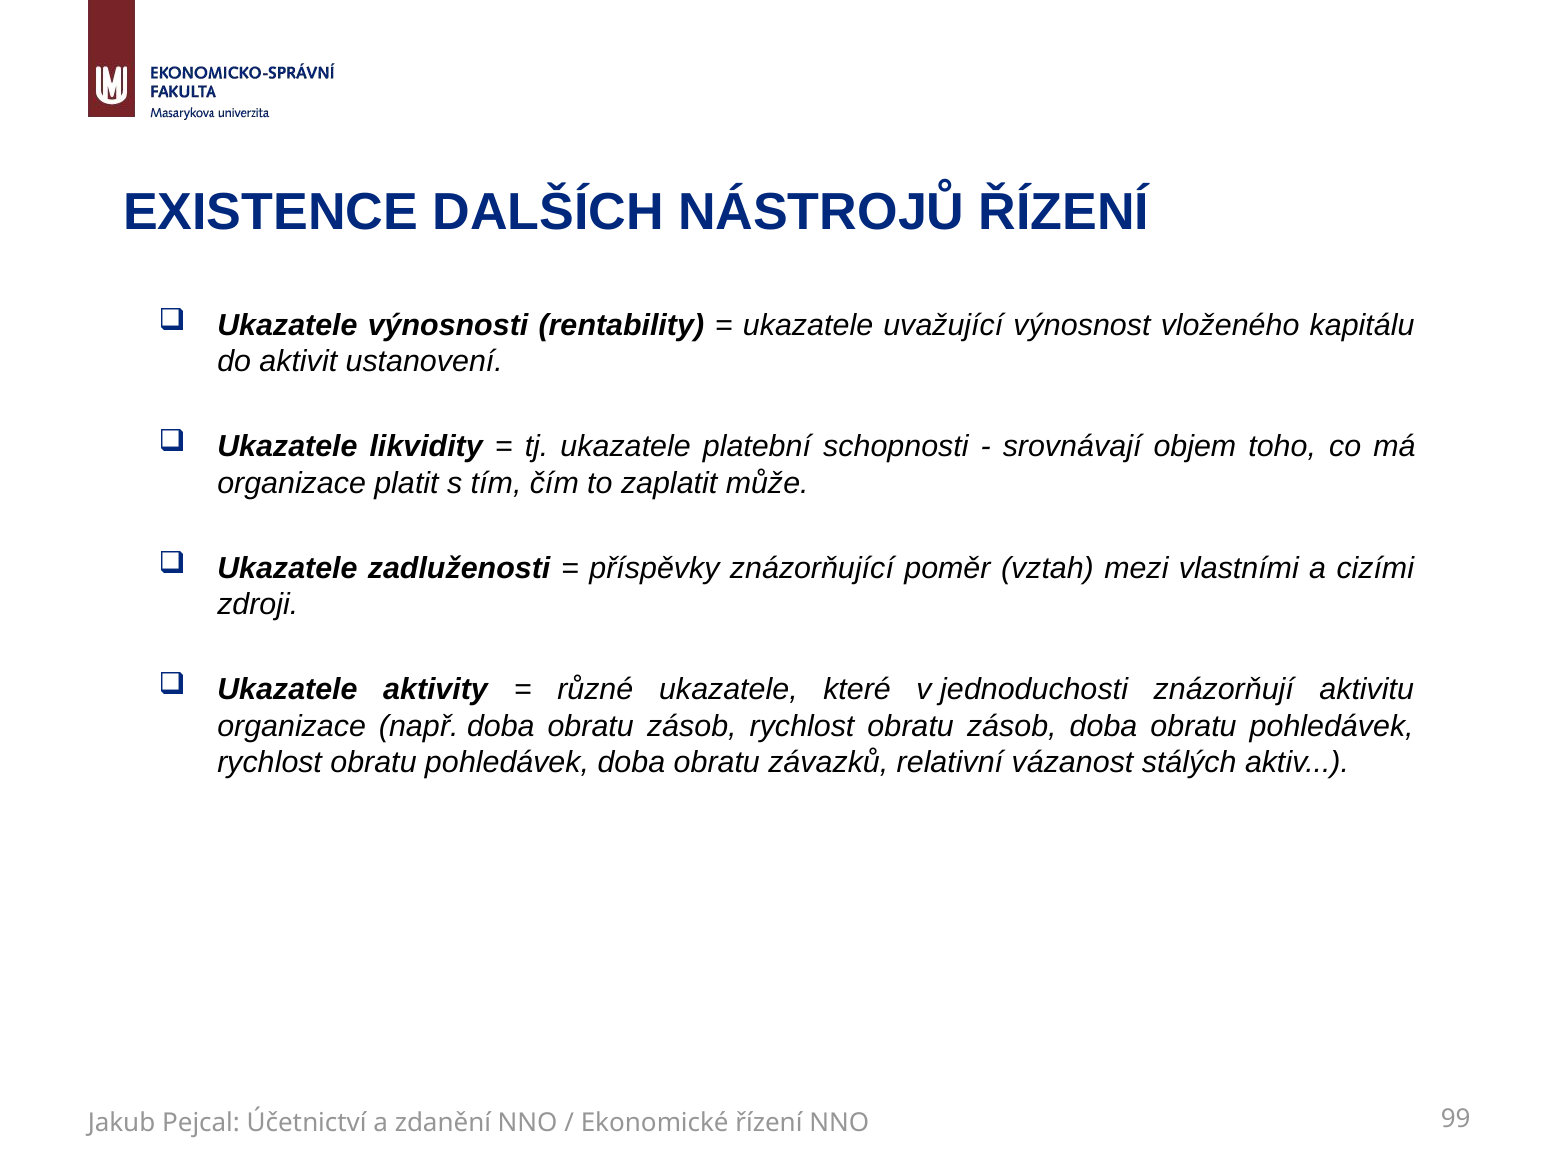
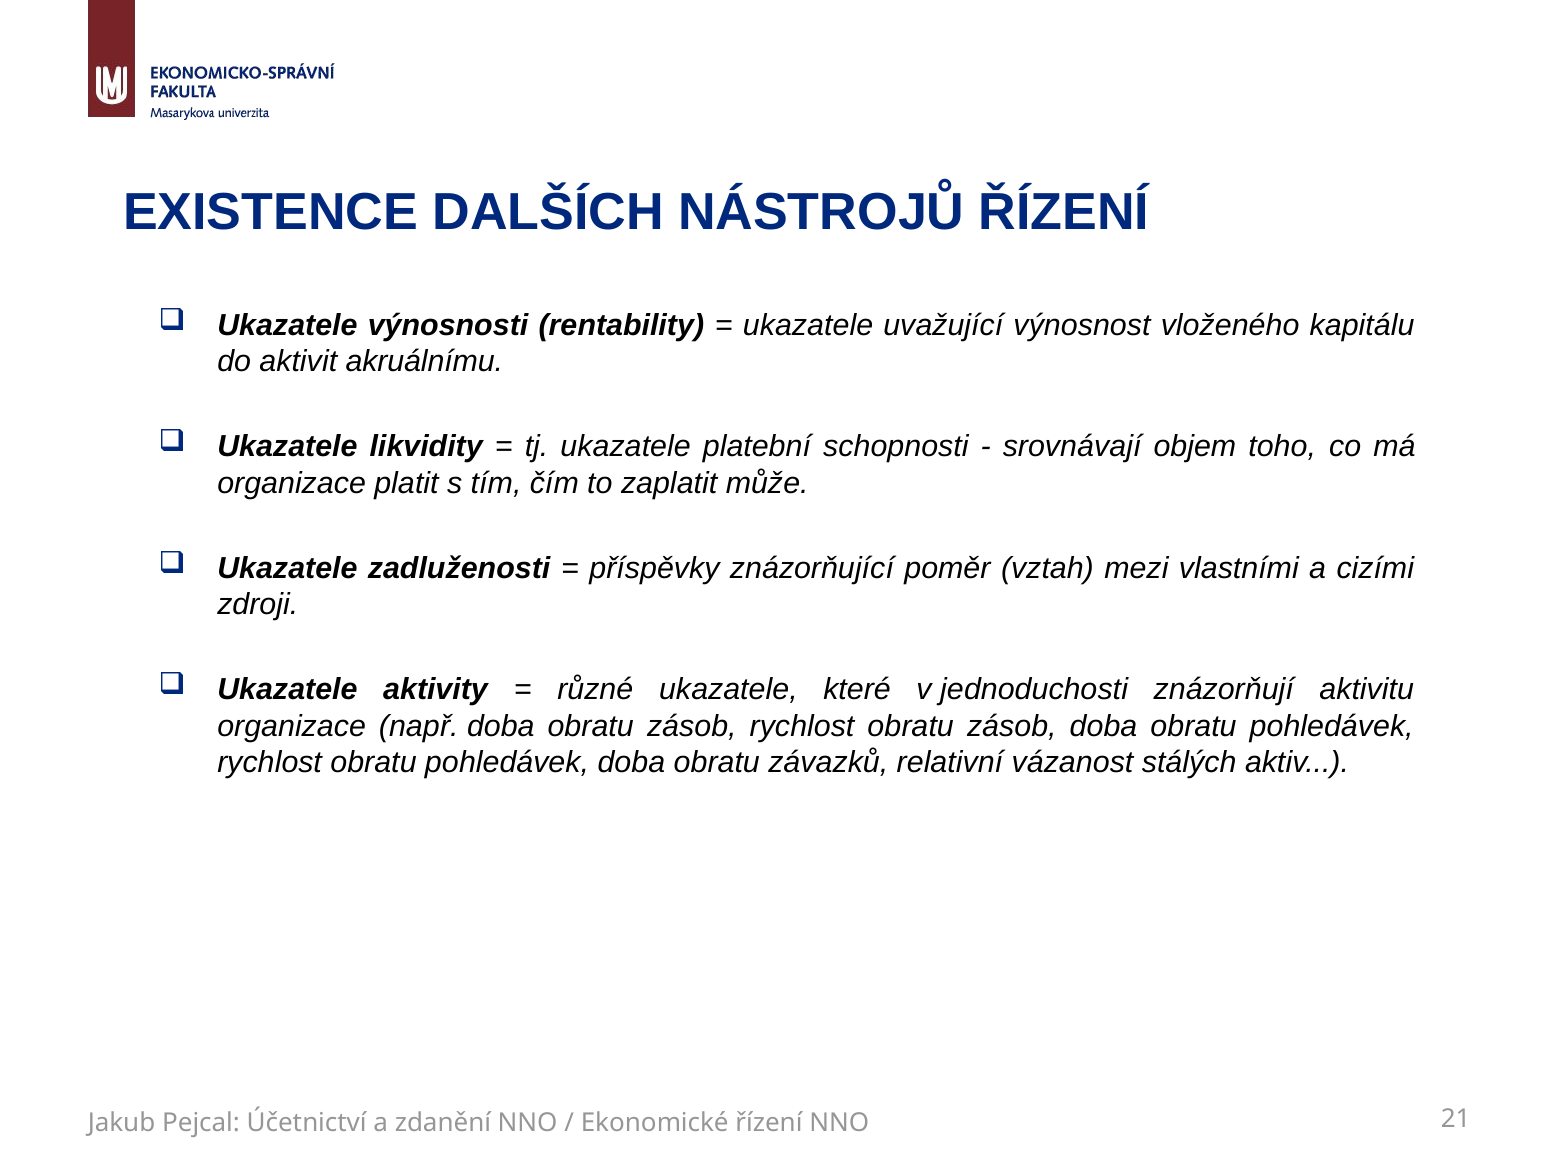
ustanovení: ustanovení -> akruálnímu
99: 99 -> 21
